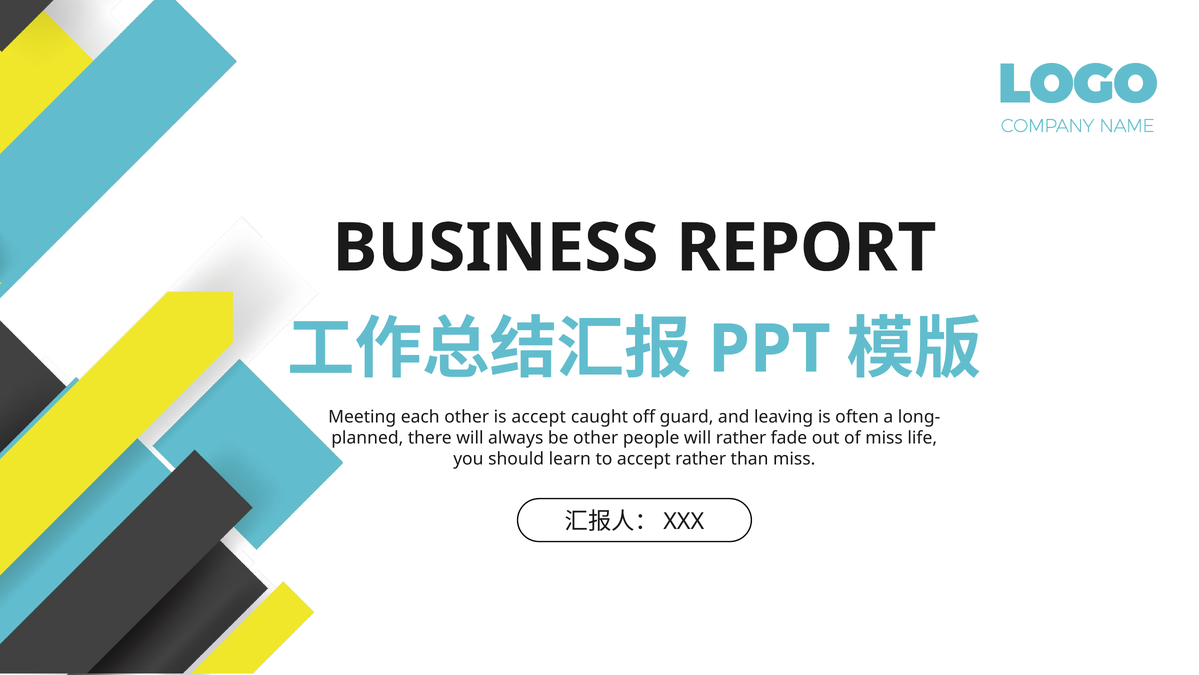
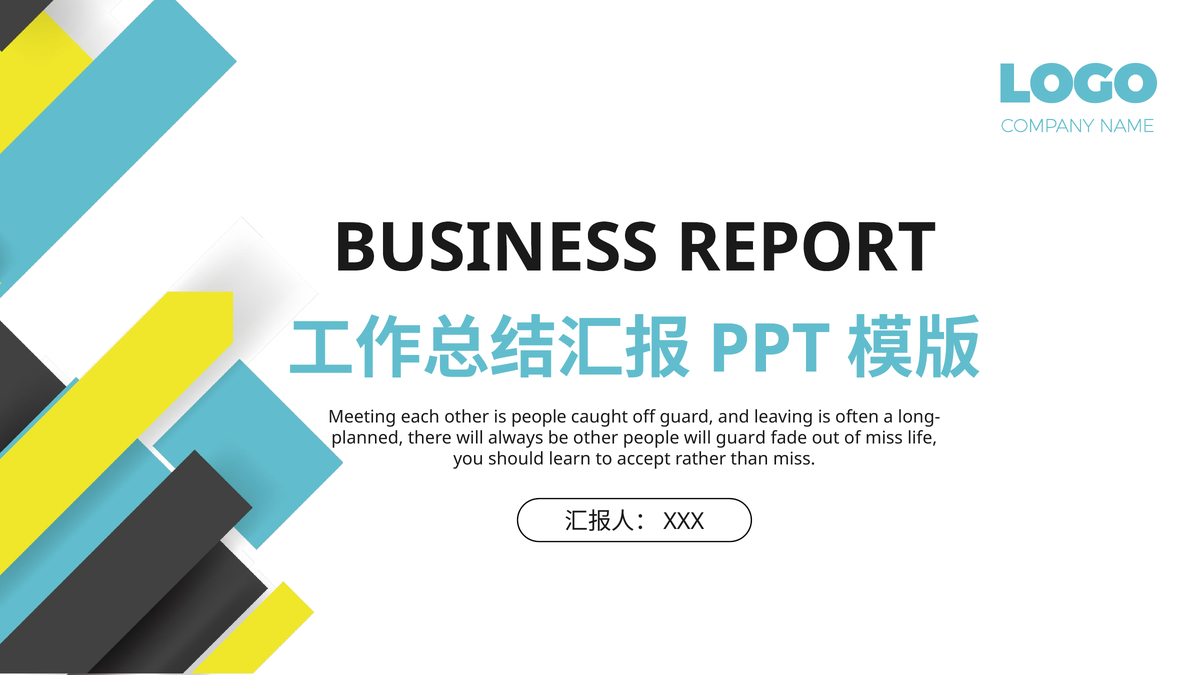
is accept: accept -> people
will rather: rather -> guard
